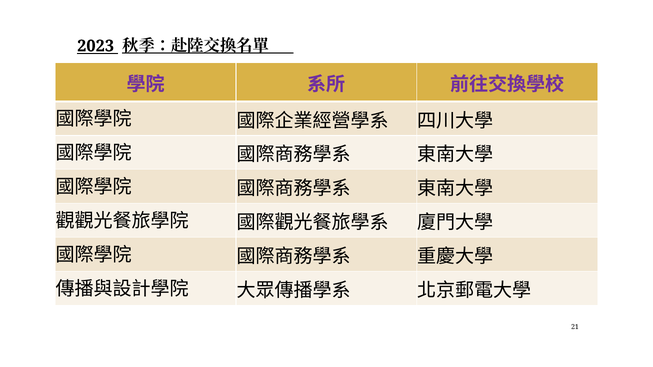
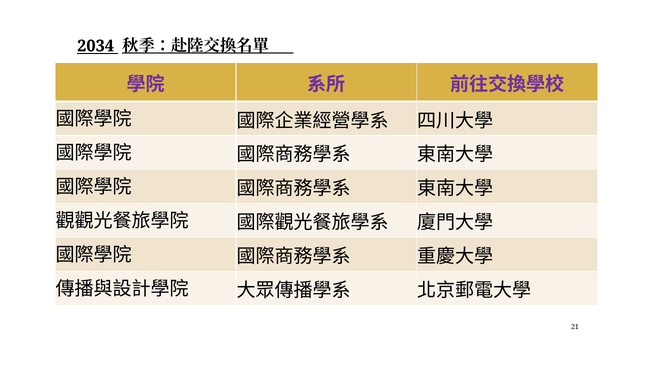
2023: 2023 -> 2034
